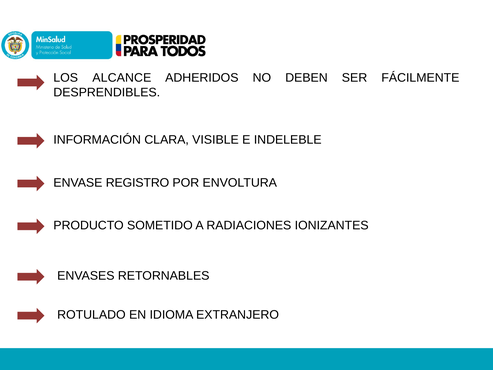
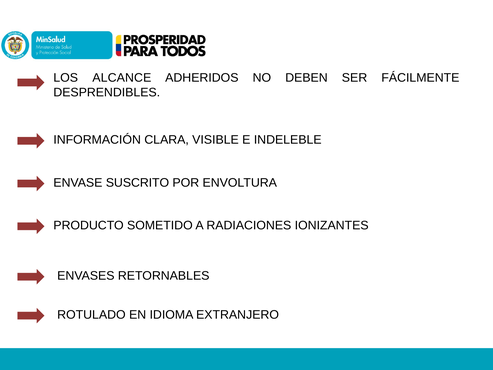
REGISTRO: REGISTRO -> SUSCRITO
